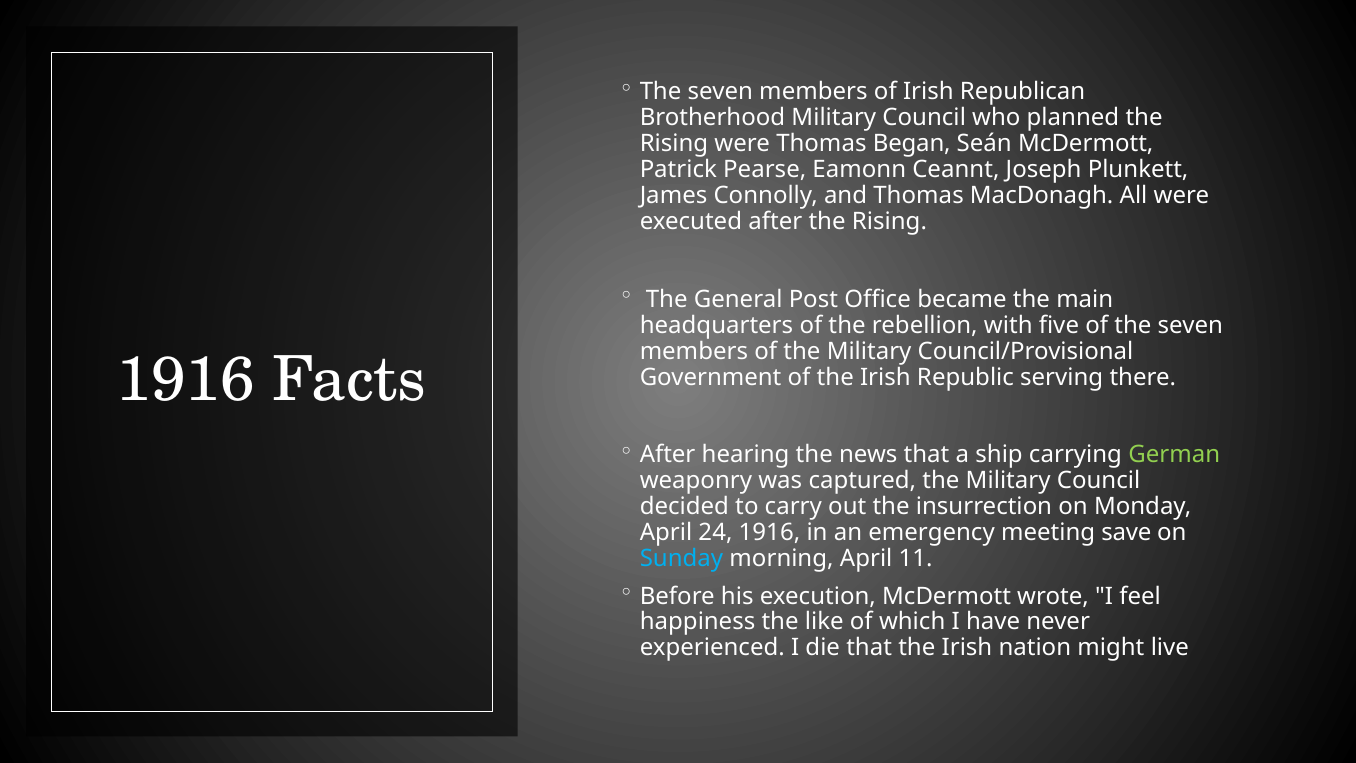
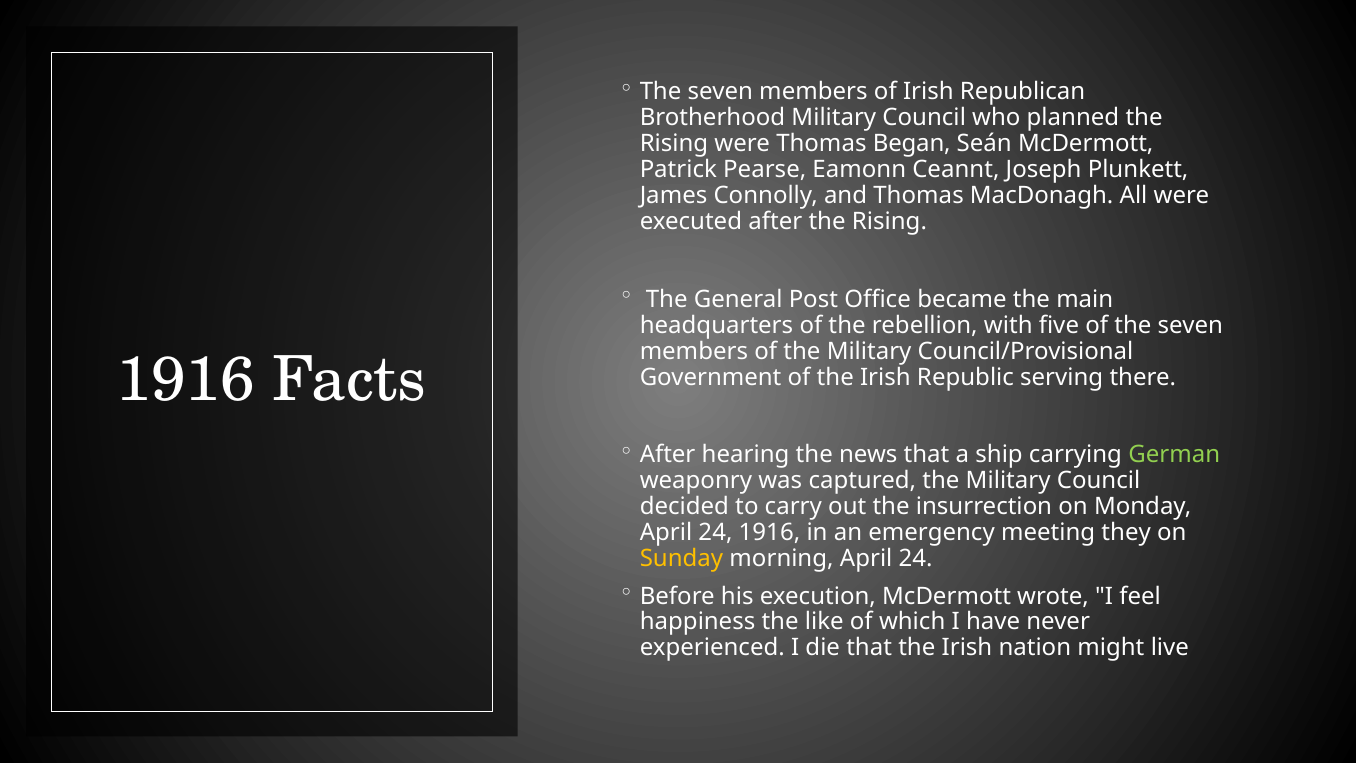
save: save -> they
Sunday colour: light blue -> yellow
morning April 11: 11 -> 24
